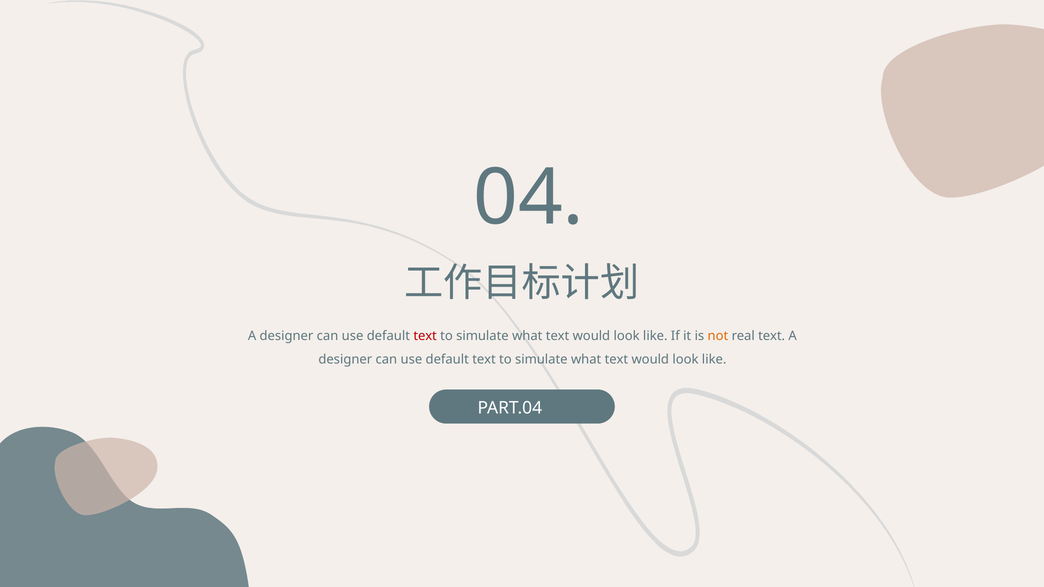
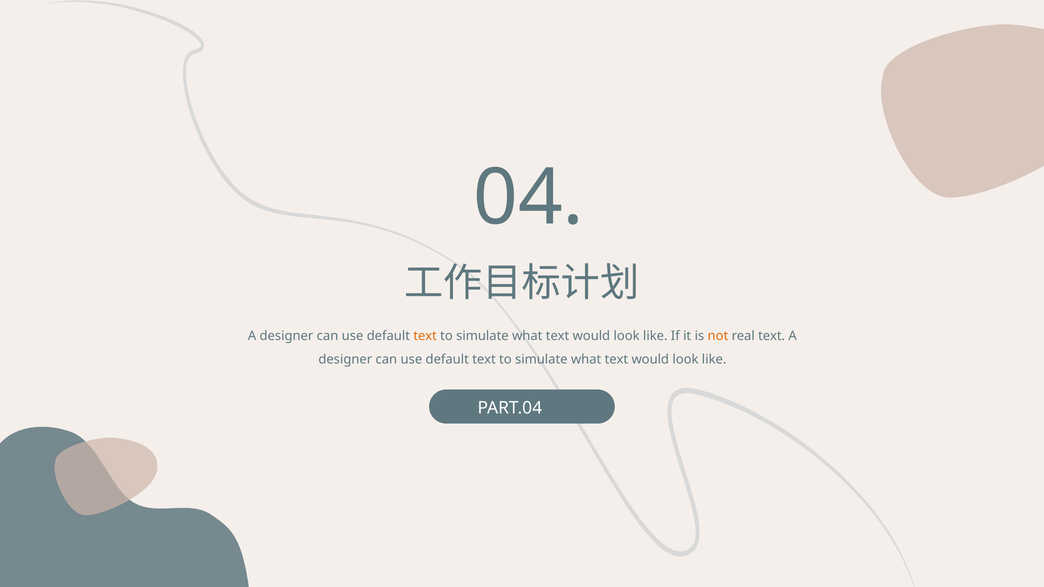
text at (425, 336) colour: red -> orange
